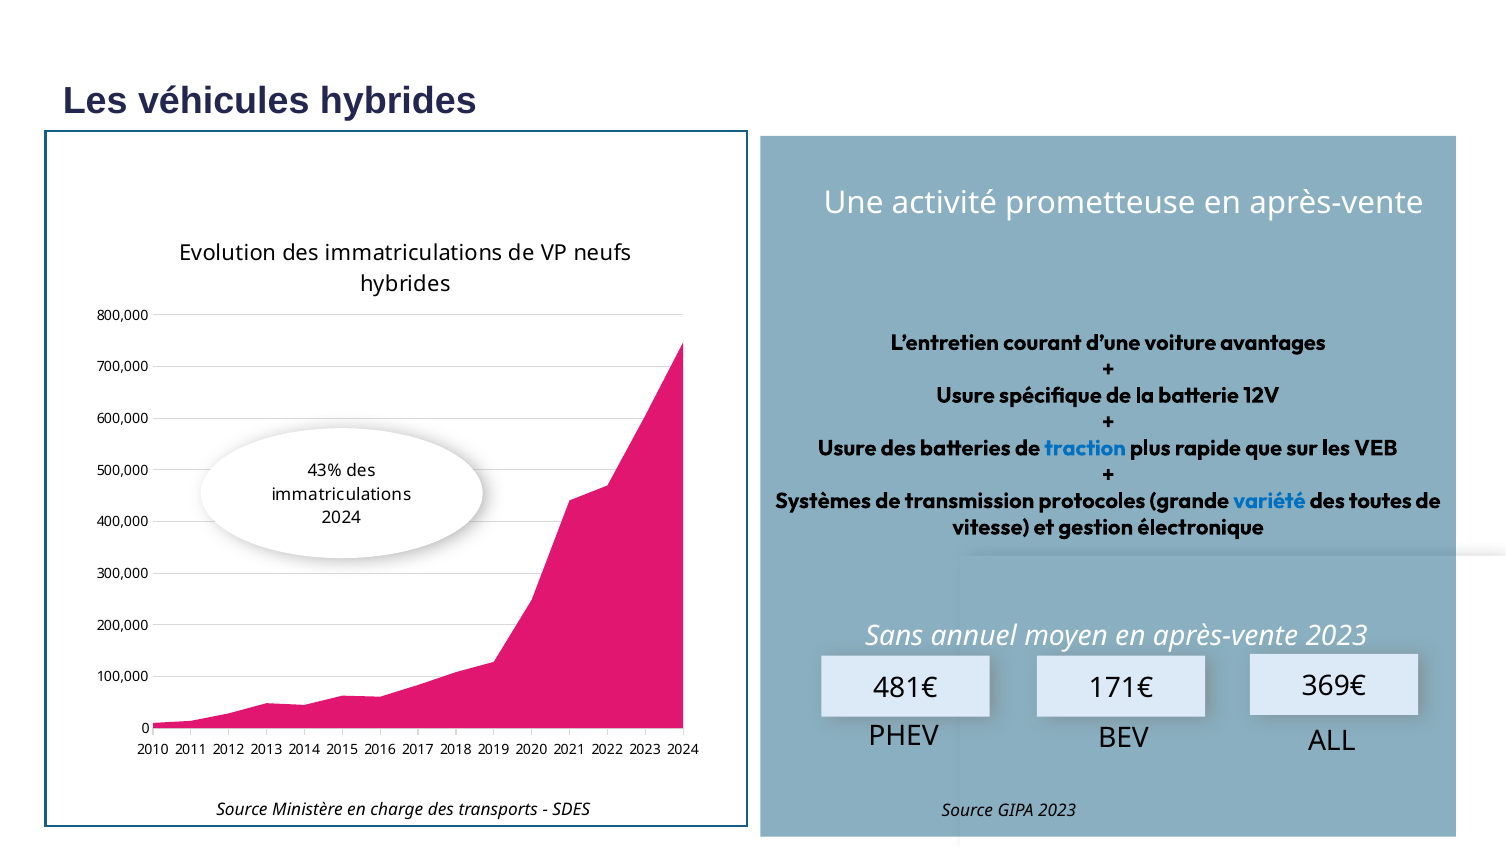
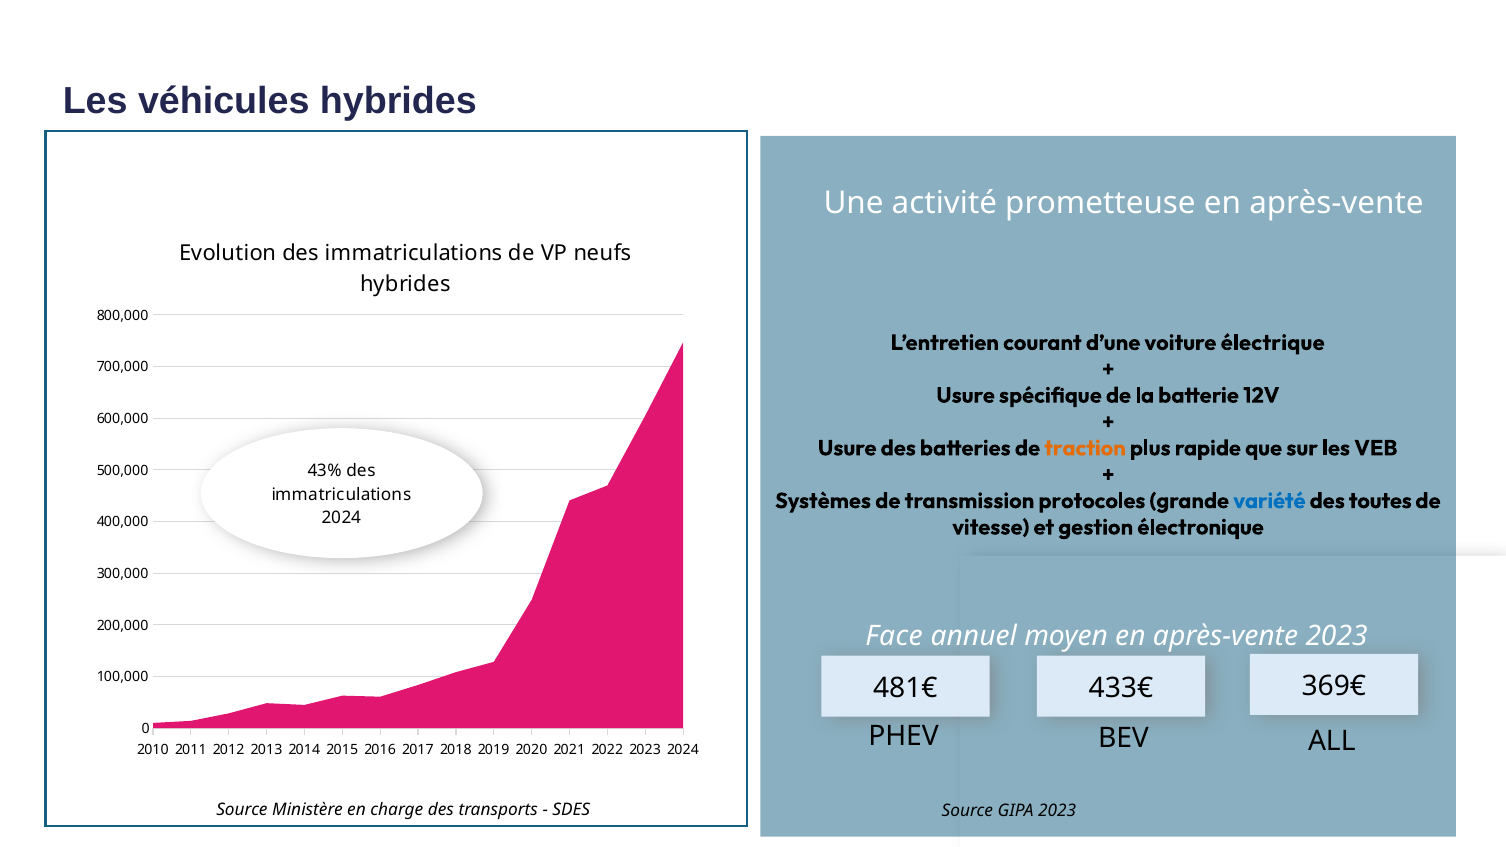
avantages: avantages -> électrique
traction colour: blue -> orange
Sans: Sans -> Face
171€: 171€ -> 433€
